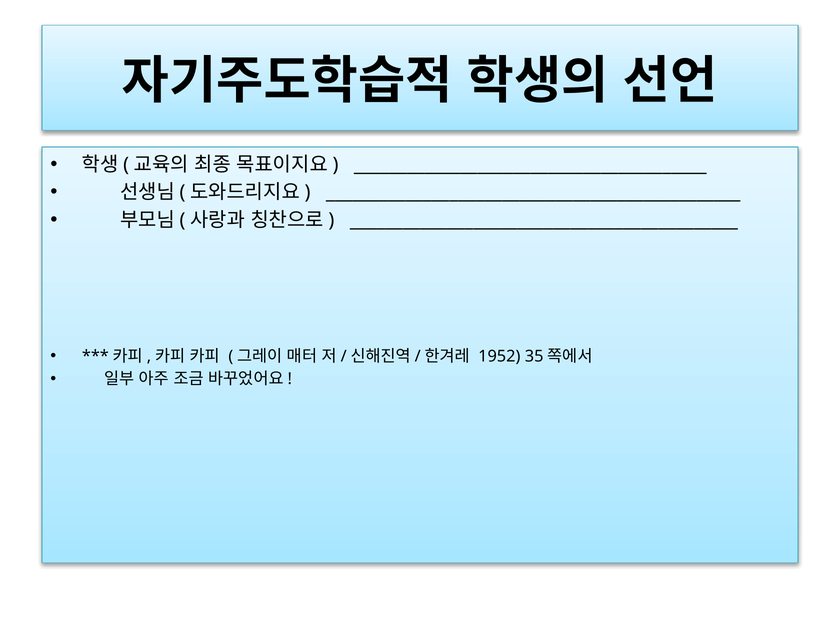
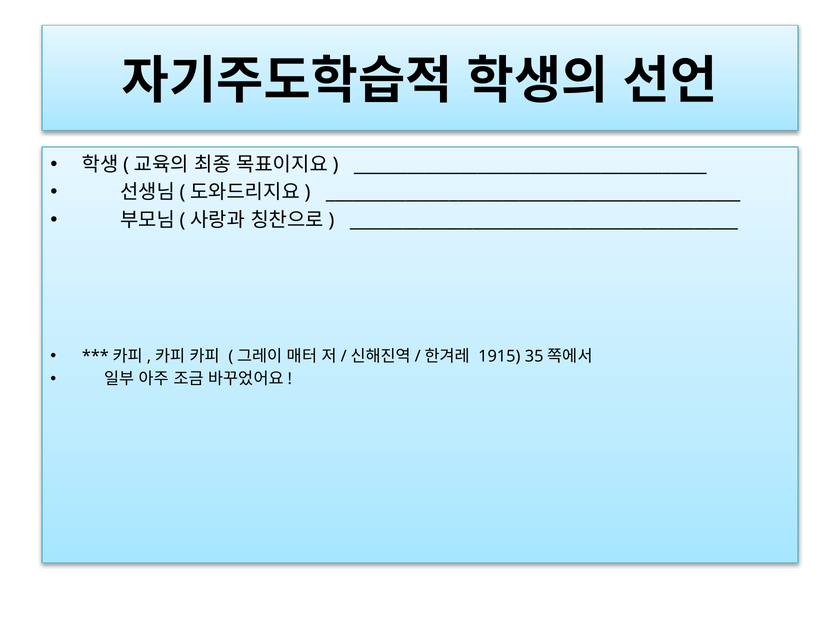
1952: 1952 -> 1915
